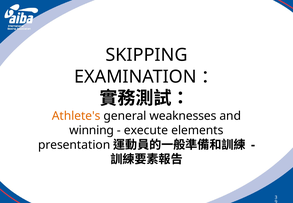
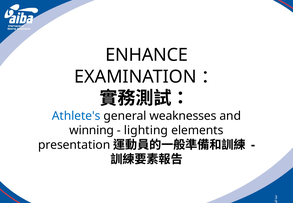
SKIPPING: SKIPPING -> ENHANCE
Athlete's colour: orange -> blue
execute: execute -> lighting
